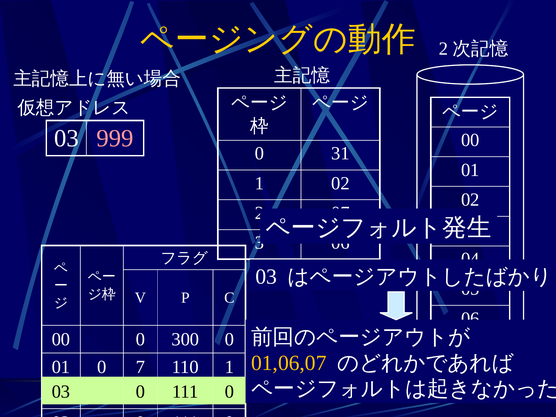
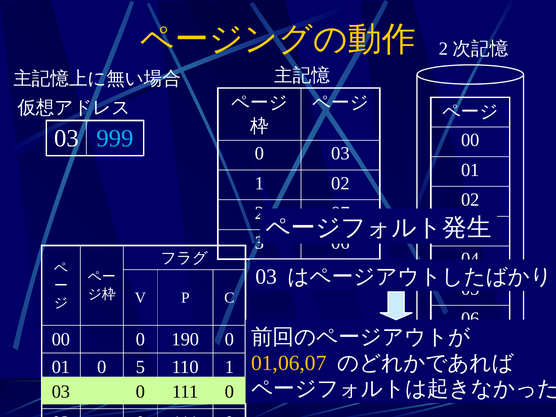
999 colour: pink -> light blue
31 at (341, 154): 31 -> 03
300: 300 -> 190
7: 7 -> 5
